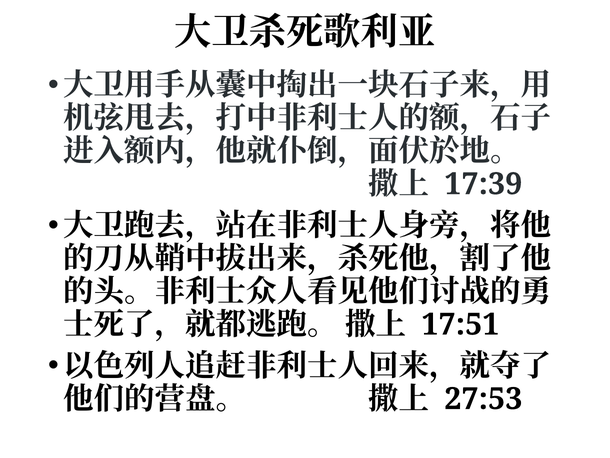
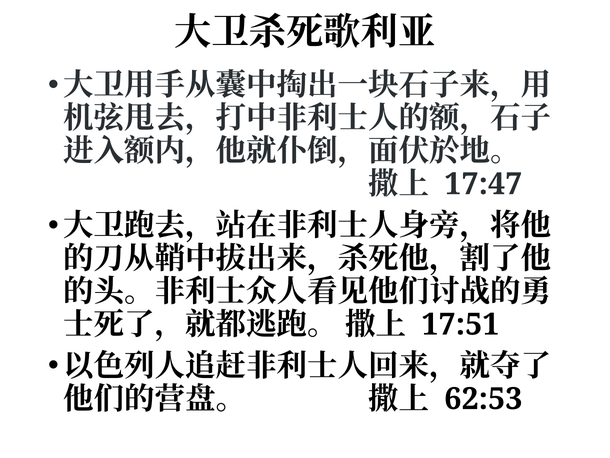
17:39: 17:39 -> 17:47
27:53: 27:53 -> 62:53
